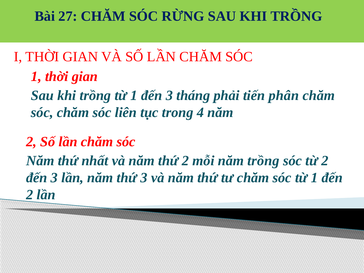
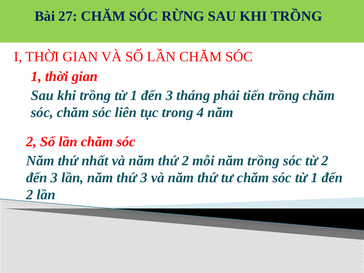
tiến phân: phân -> trồng
